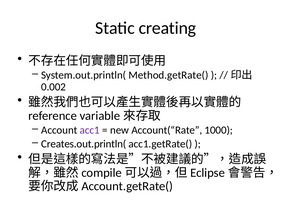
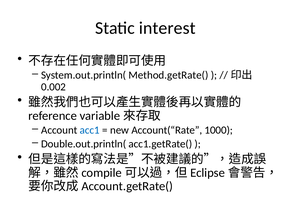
creating: creating -> interest
acc1 colour: purple -> blue
Creates.out.println(: Creates.out.println( -> Double.out.println(
